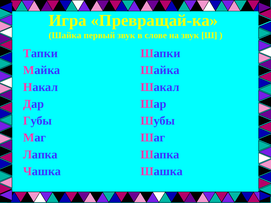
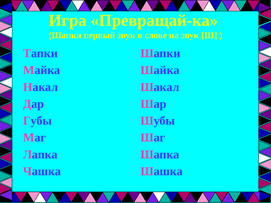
Шайка at (65, 35): Шайка -> Шапки
